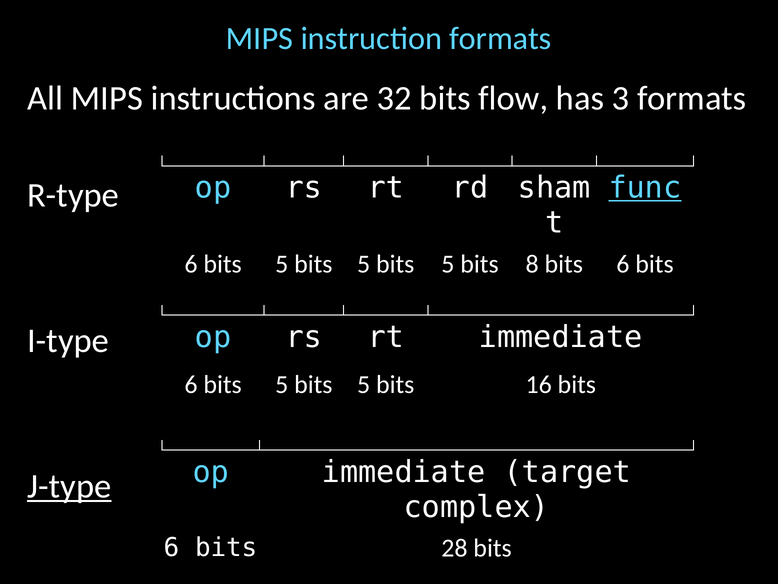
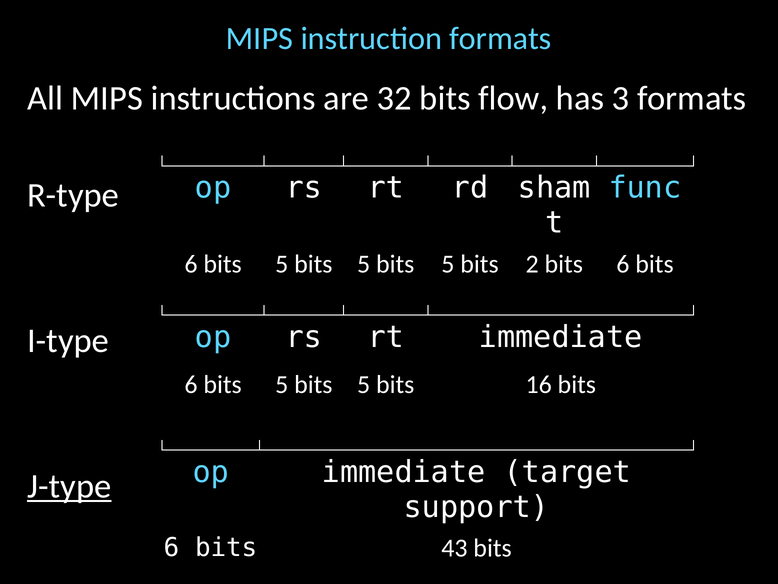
func underline: present -> none
8: 8 -> 2
complex: complex -> support
28: 28 -> 43
